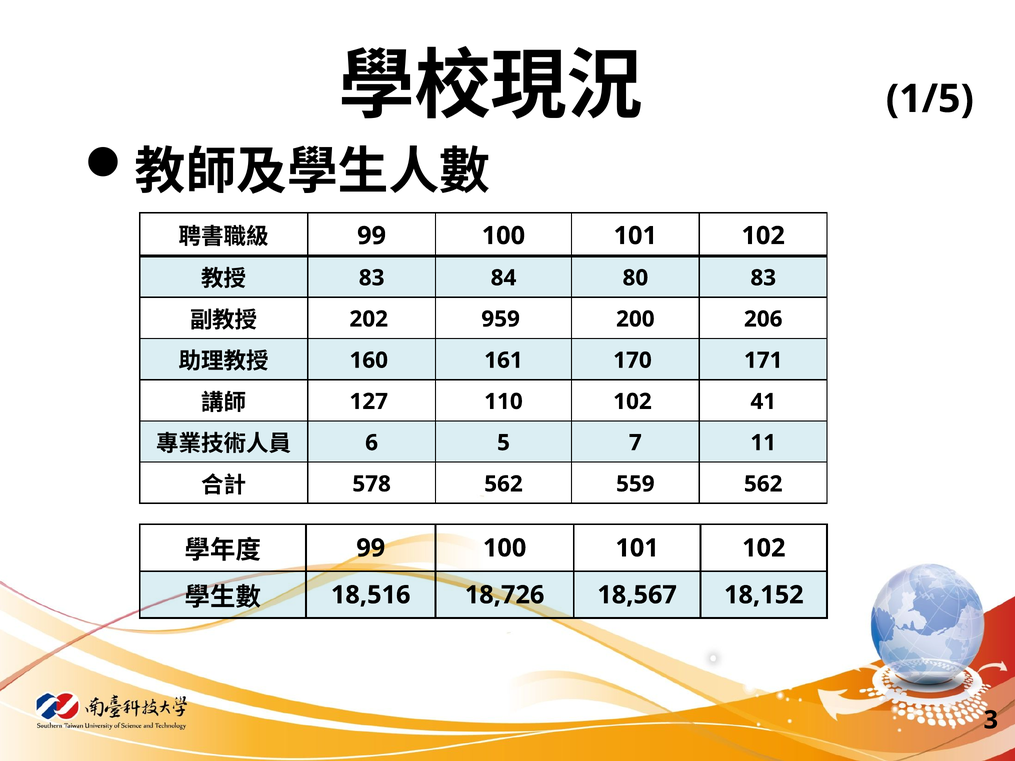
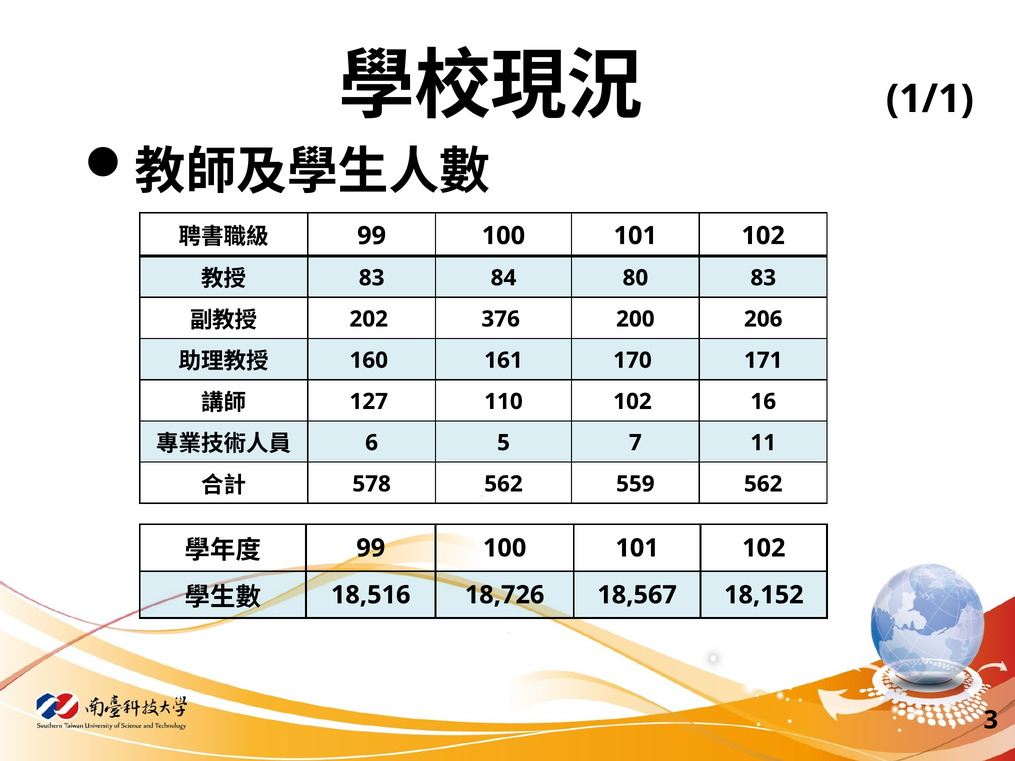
1/5: 1/5 -> 1/1
959: 959 -> 376
41: 41 -> 16
